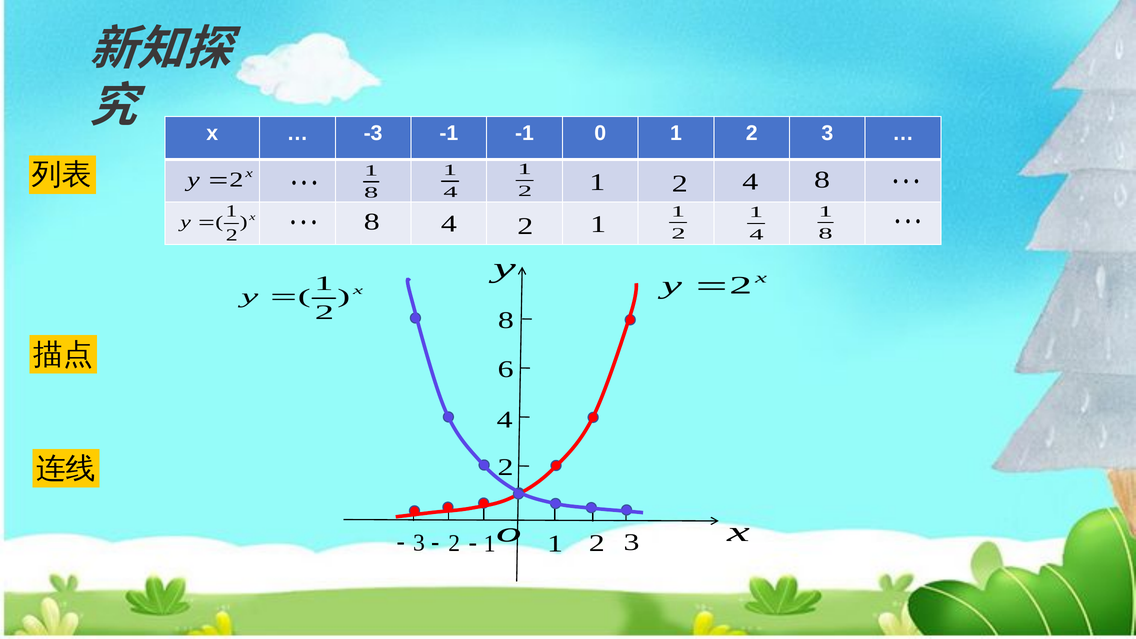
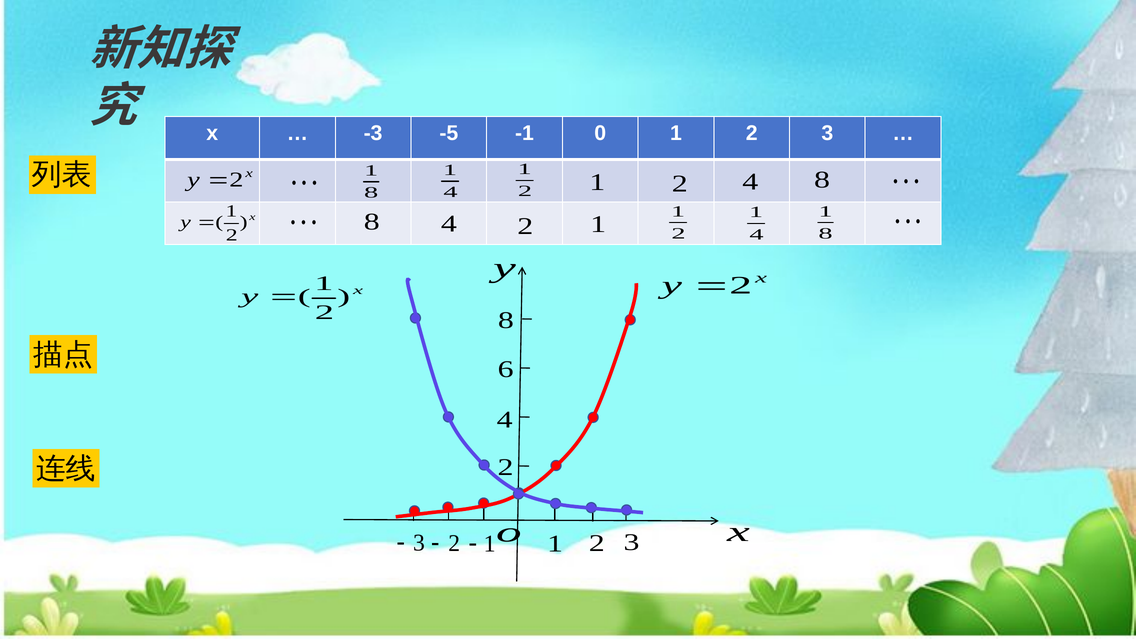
-3 -1: -1 -> -5
